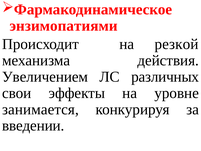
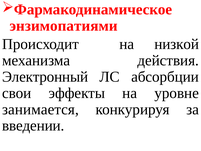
резкой: резкой -> низкой
Увеличением: Увеличением -> Электронный
различных: различных -> абсорбции
